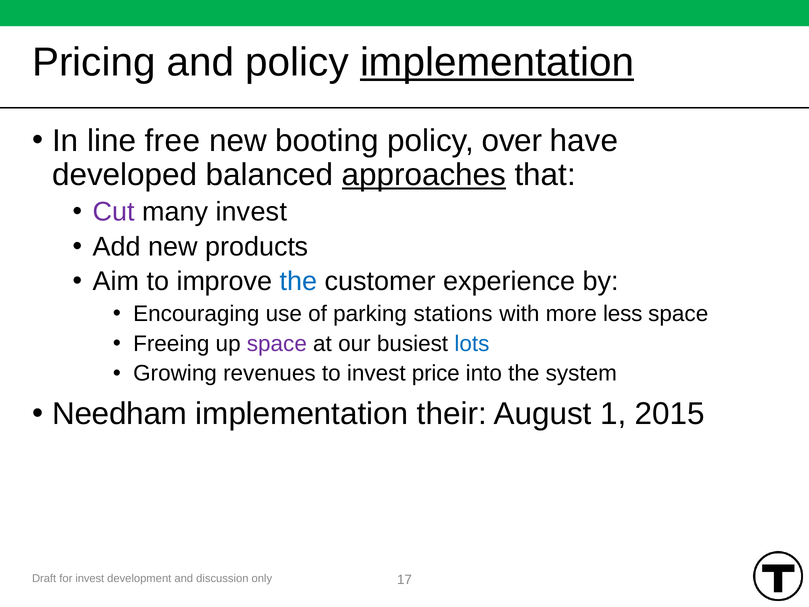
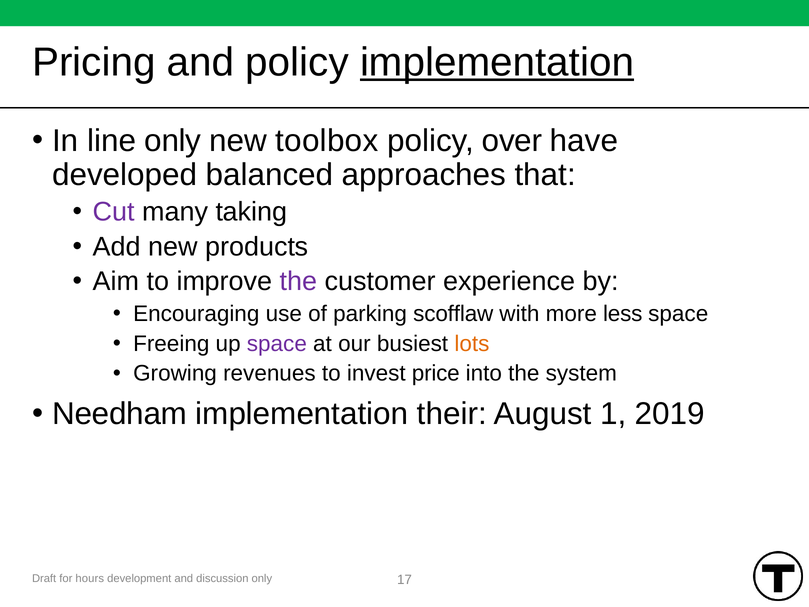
line free: free -> only
booting: booting -> toolbox
approaches underline: present -> none
many invest: invest -> taking
the at (299, 281) colour: blue -> purple
stations: stations -> scofflaw
lots colour: blue -> orange
2015: 2015 -> 2019
invest at (90, 578): invest -> hours
